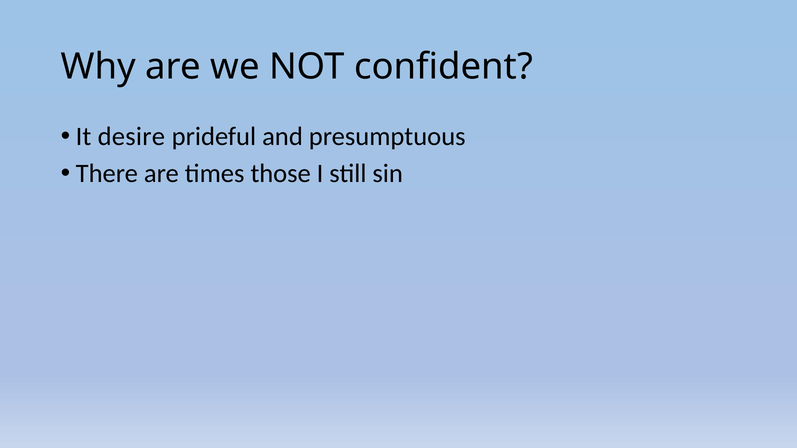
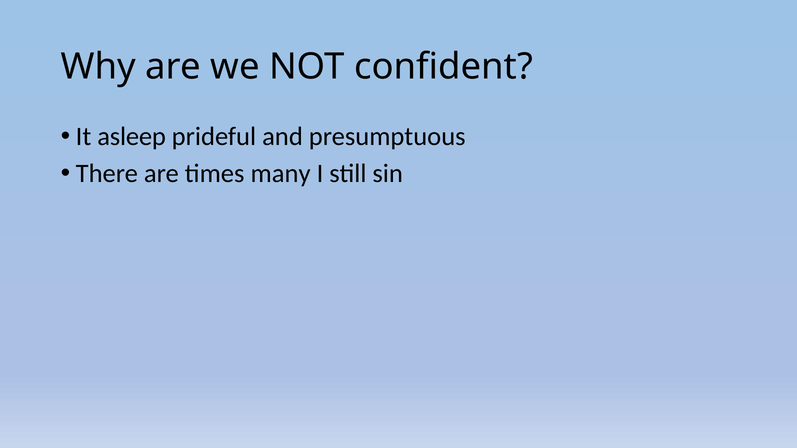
desire: desire -> asleep
those: those -> many
